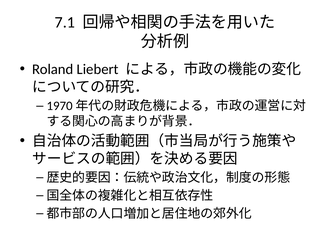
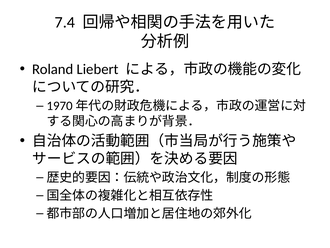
7.1: 7.1 -> 7.4
